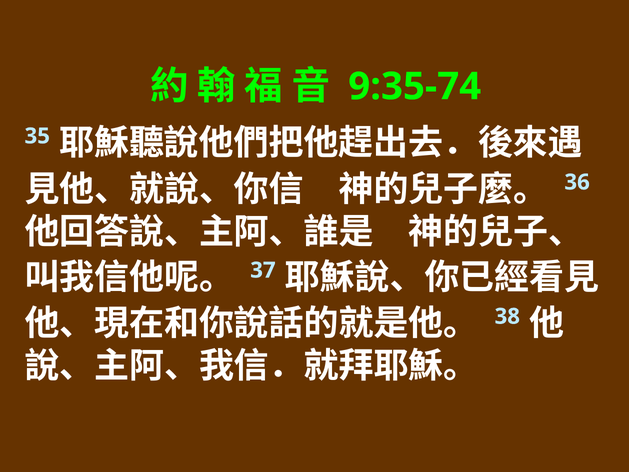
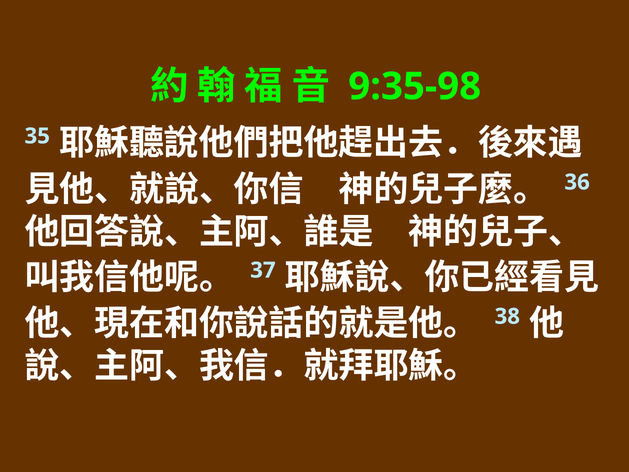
9:35-74: 9:35-74 -> 9:35-98
